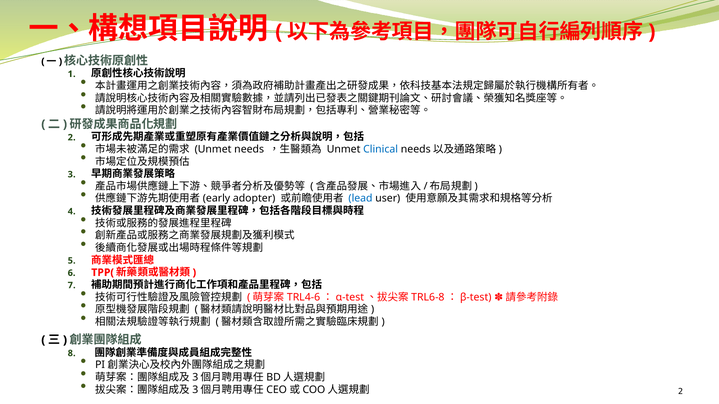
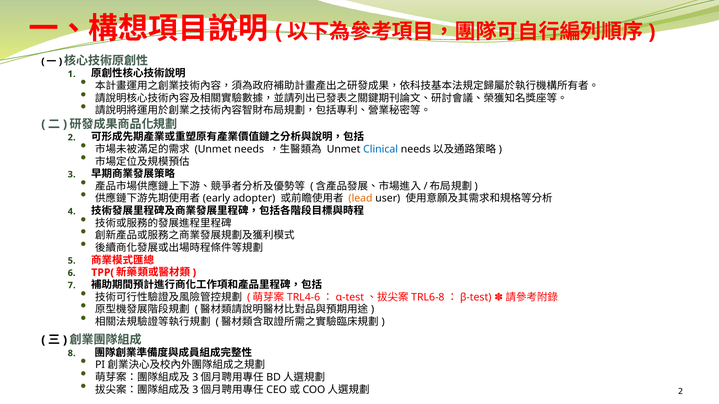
lead colour: blue -> orange
